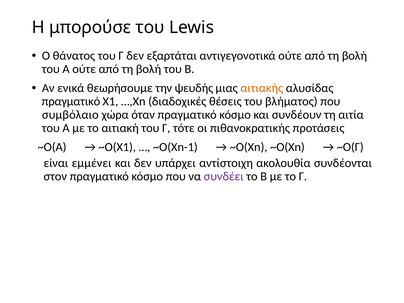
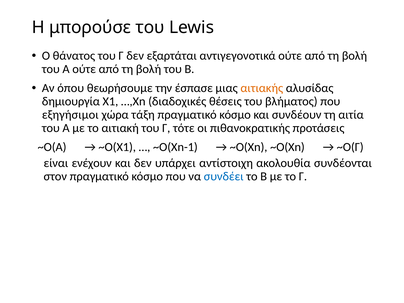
ενικά: ενικά -> όπου
ψευδής: ψευδής -> έσπασε
πραγματικό at (71, 101): πραγματικό -> δημιουργία
συμβόλαιο: συμβόλαιο -> εξηγήσιμοι
όταν: όταν -> τάξη
εμμένει: εμμένει -> ενέχουν
συνδέει colour: purple -> blue
